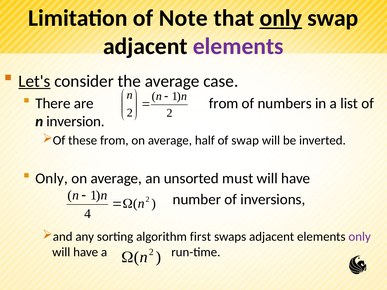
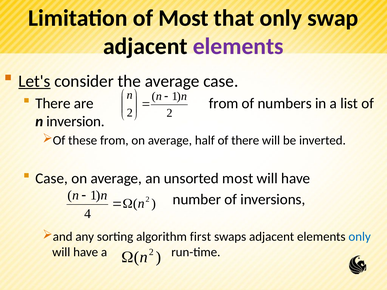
of Note: Note -> Most
only at (281, 18) underline: present -> none
of swap: swap -> there
Only at (52, 179): Only -> Case
unsorted must: must -> most
only at (360, 237) colour: purple -> blue
